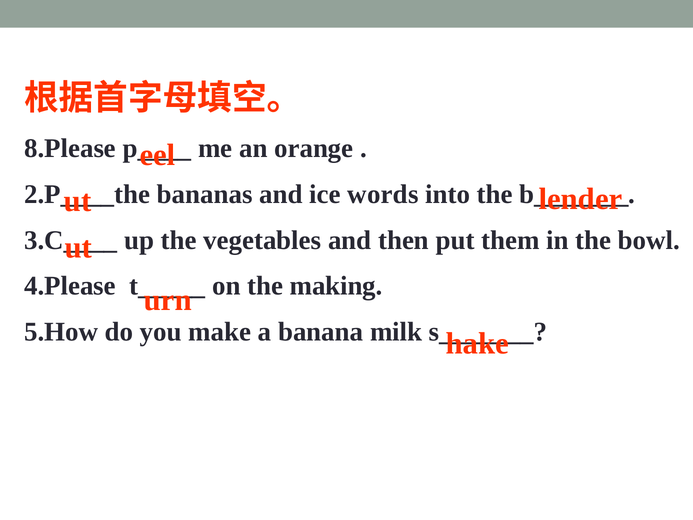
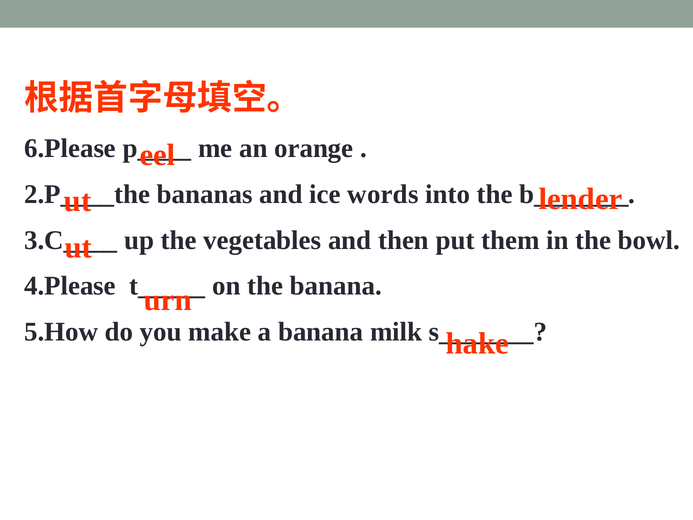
8.Please: 8.Please -> 6.Please
the making: making -> banana
